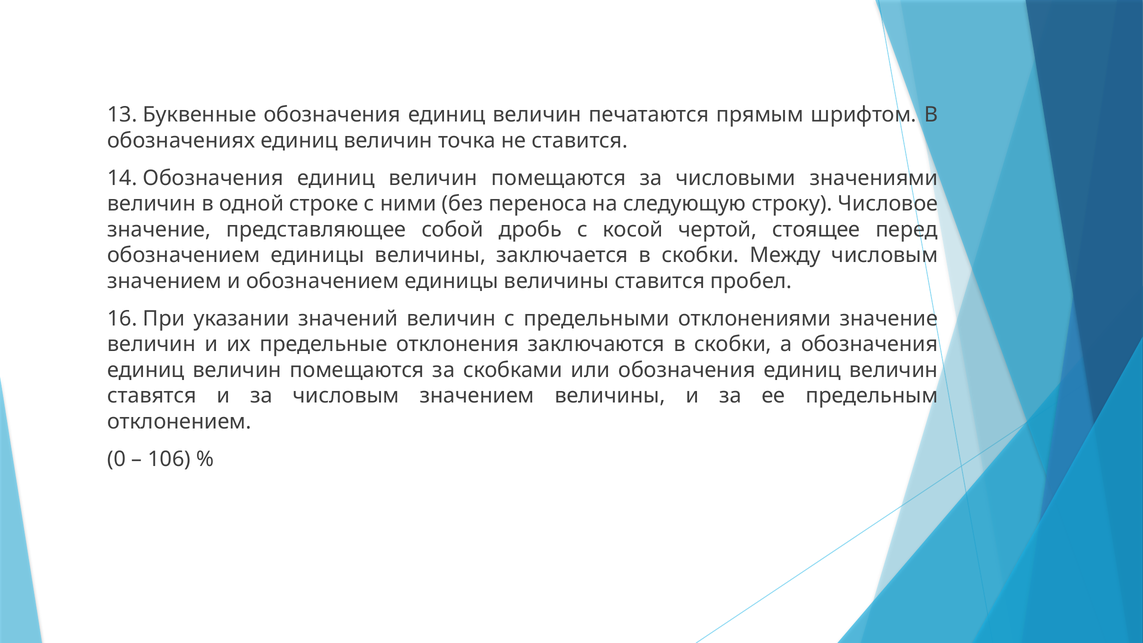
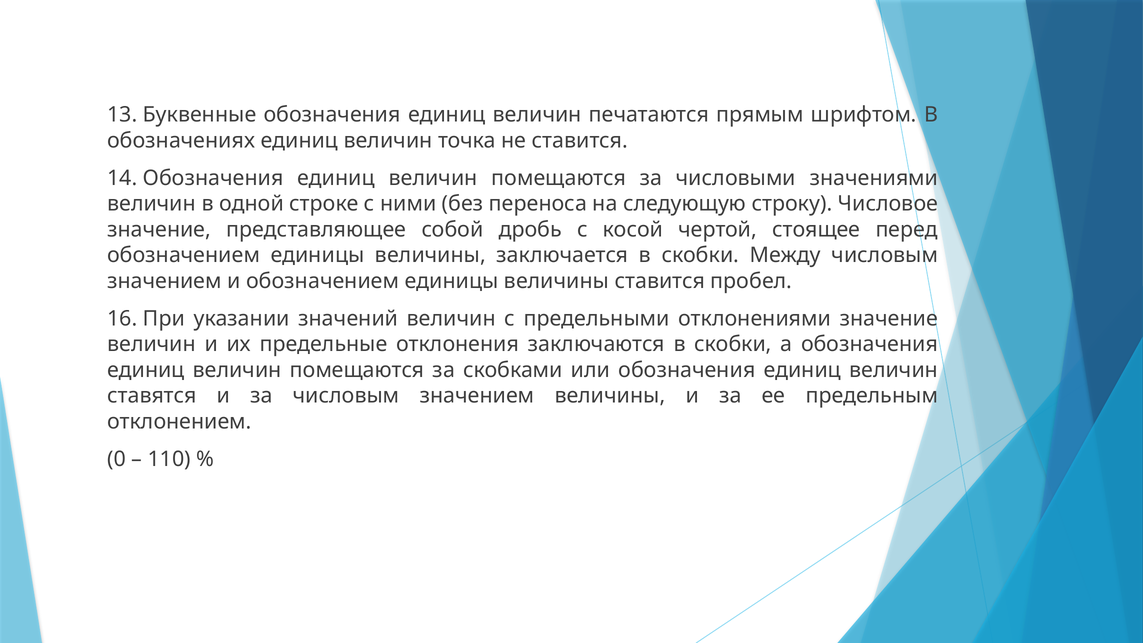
106: 106 -> 110
